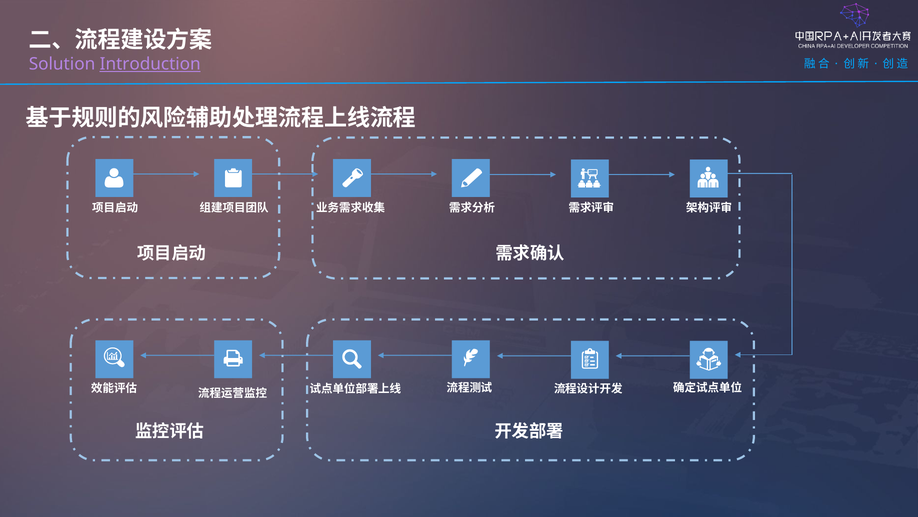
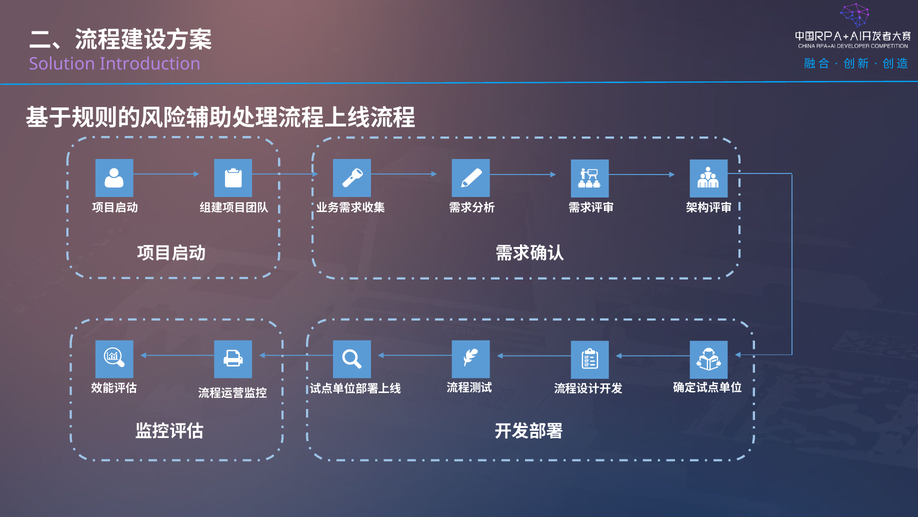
Introduction underline: present -> none
